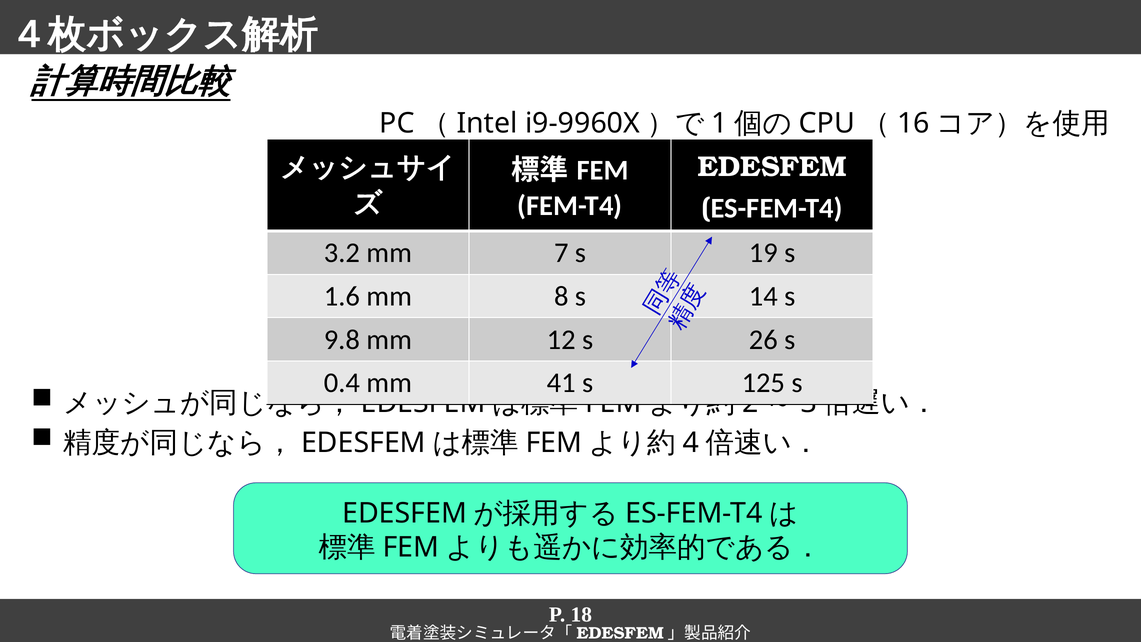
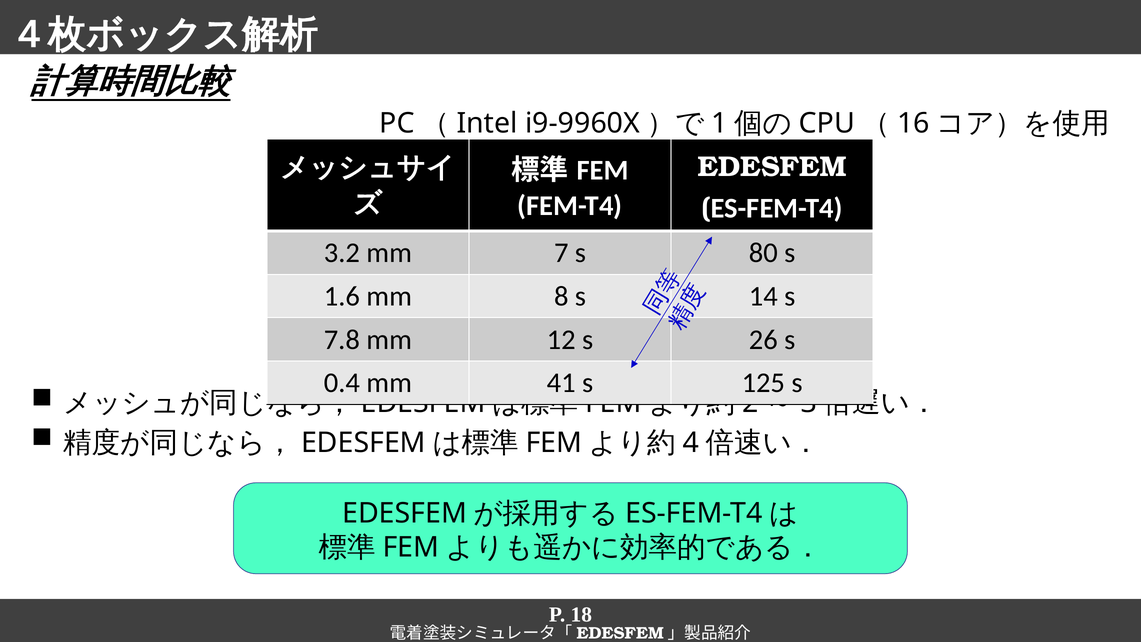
19: 19 -> 80
9.8: 9.8 -> 7.8
